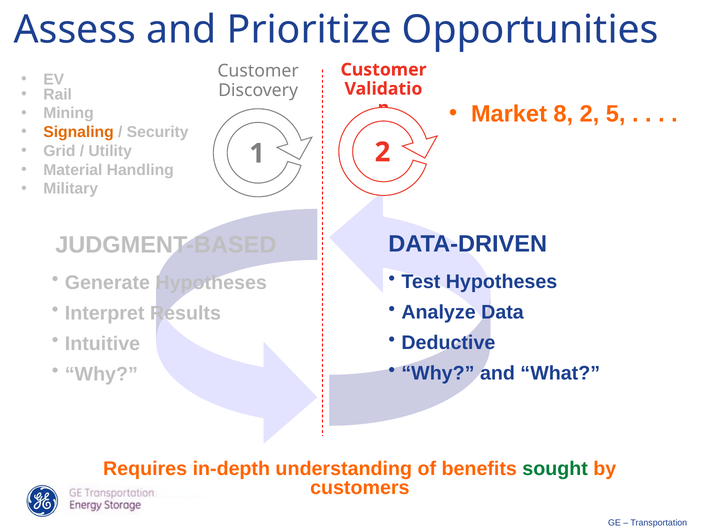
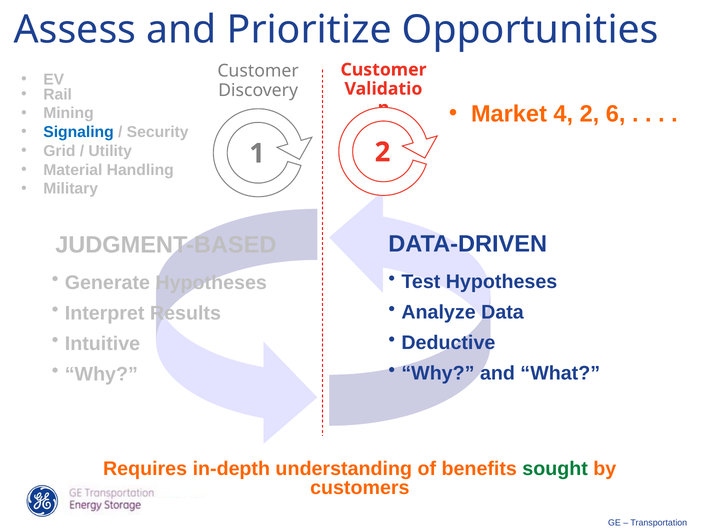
8: 8 -> 4
5: 5 -> 6
Signaling colour: orange -> blue
